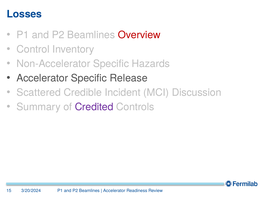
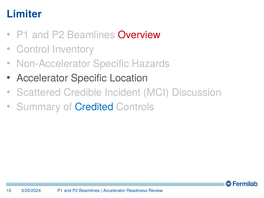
Losses: Losses -> Limiter
Release: Release -> Location
Credited colour: purple -> blue
